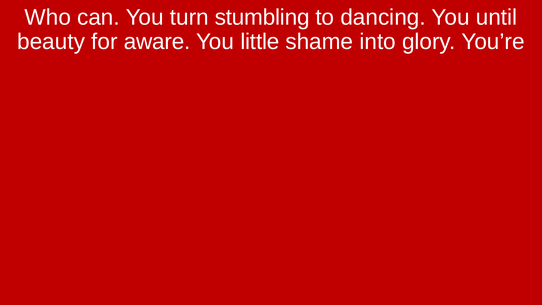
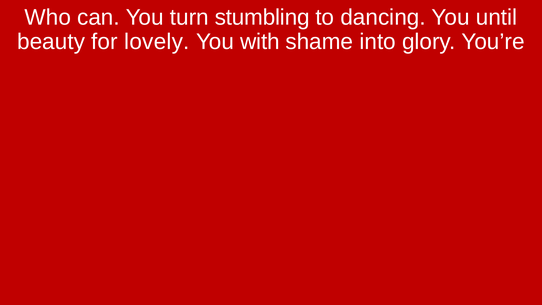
aware: aware -> lovely
little: little -> with
